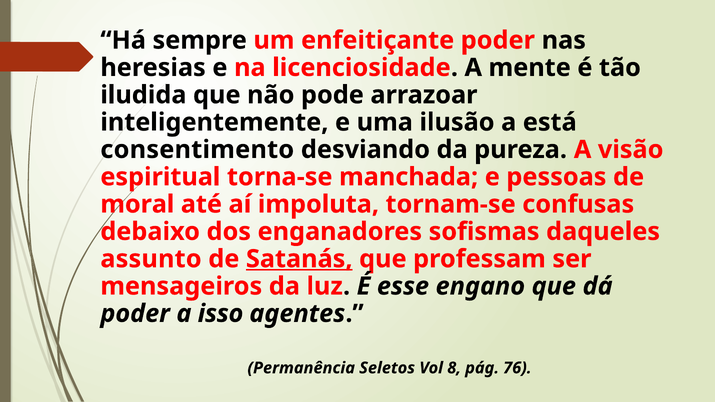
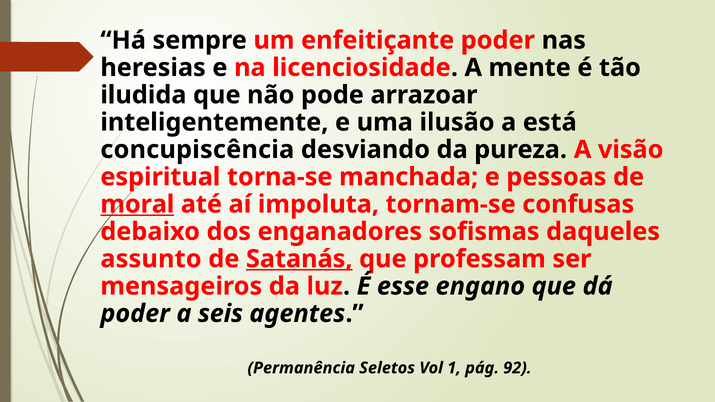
consentimento: consentimento -> concupiscência
moral underline: none -> present
isso: isso -> seis
8: 8 -> 1
76: 76 -> 92
